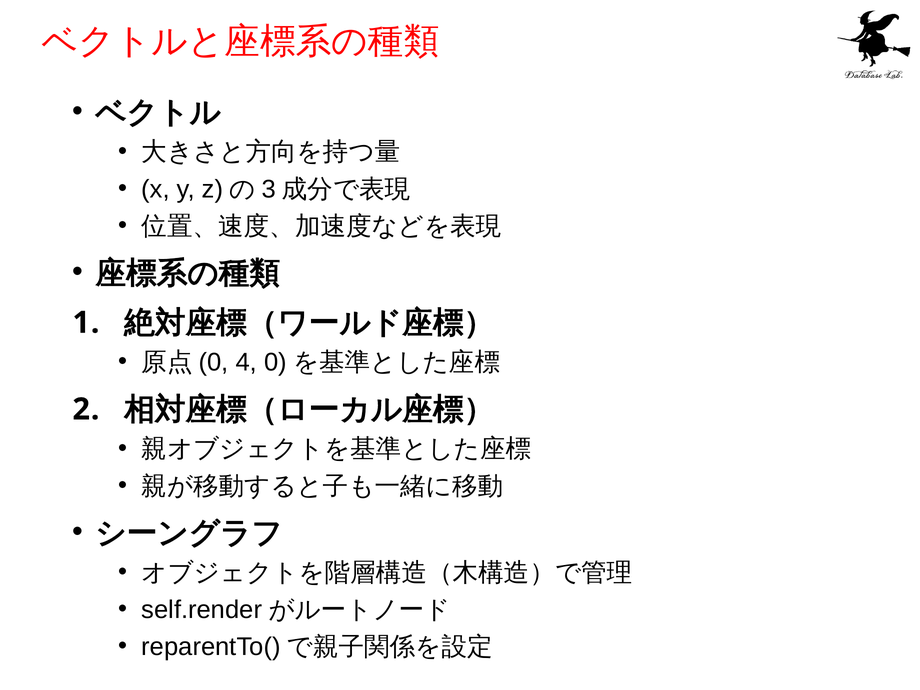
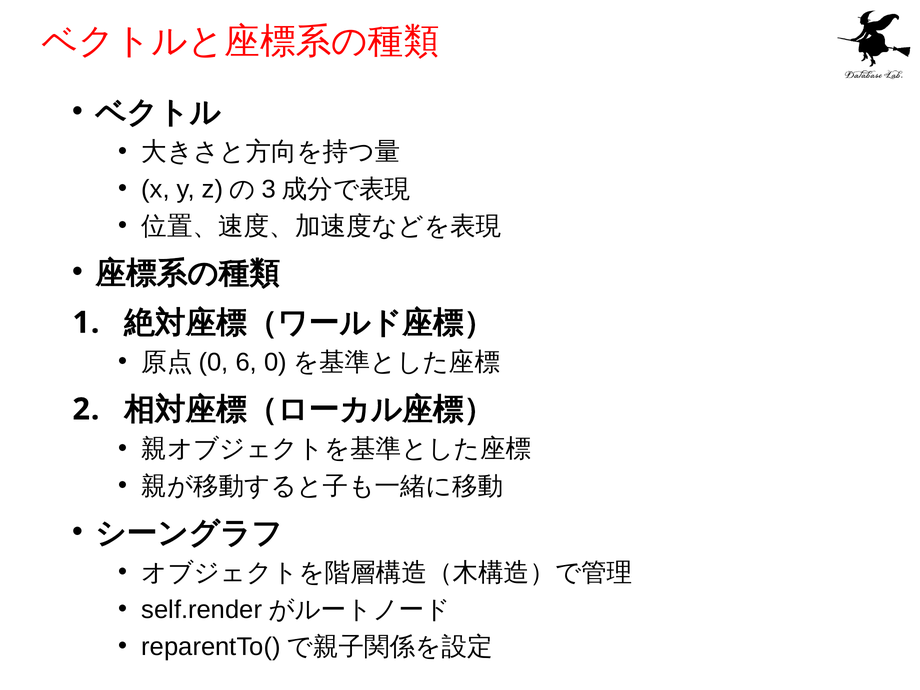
4: 4 -> 6
